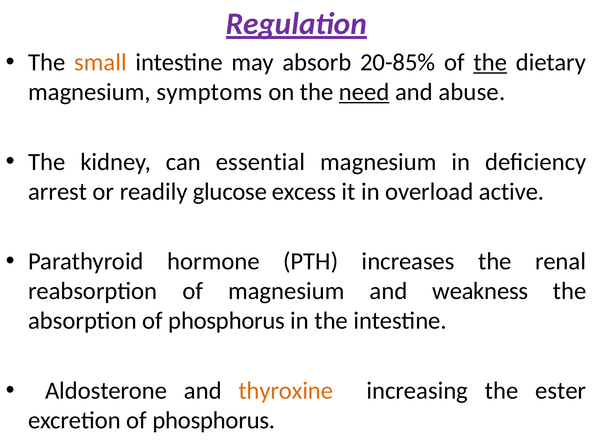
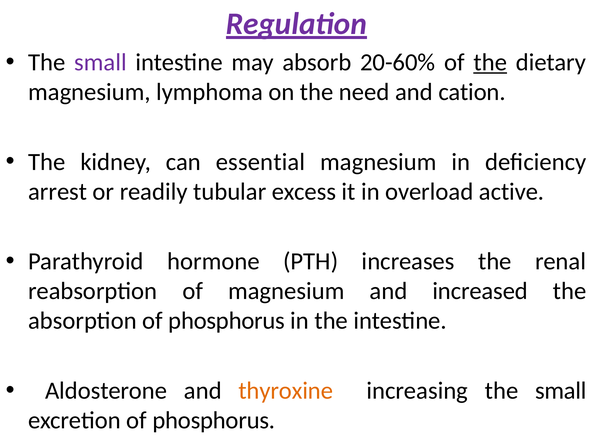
small at (100, 62) colour: orange -> purple
20-85%: 20-85% -> 20-60%
symptoms: symptoms -> lymphoma
need underline: present -> none
abuse: abuse -> cation
glucose: glucose -> tubular
weakness: weakness -> increased
increasing the ester: ester -> small
